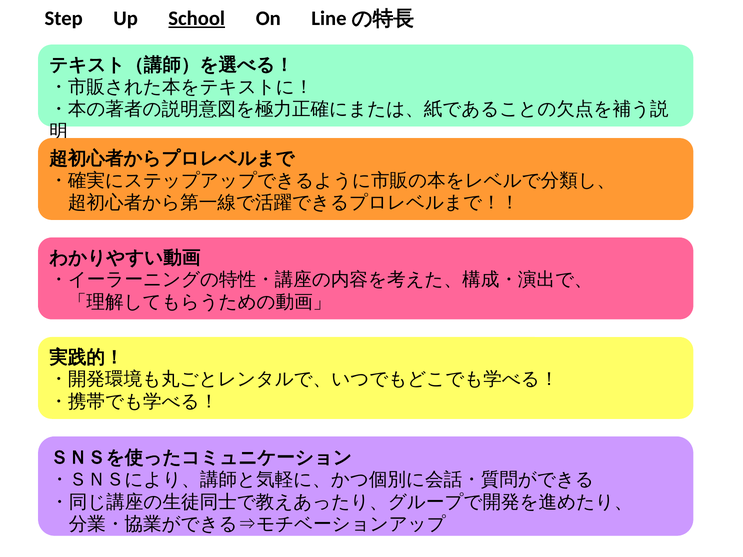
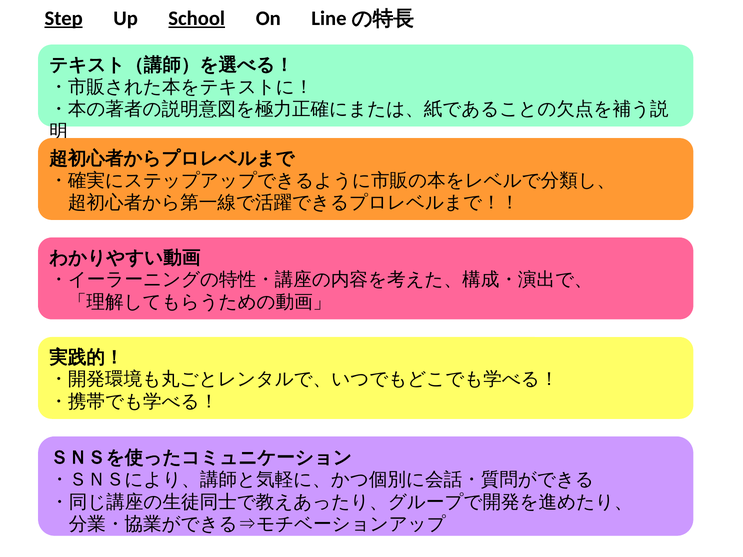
Step underline: none -> present
